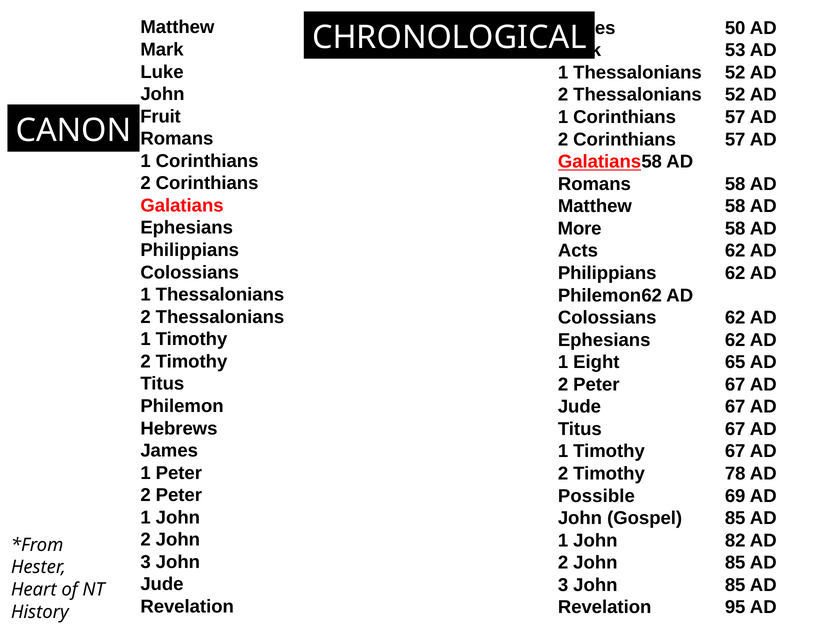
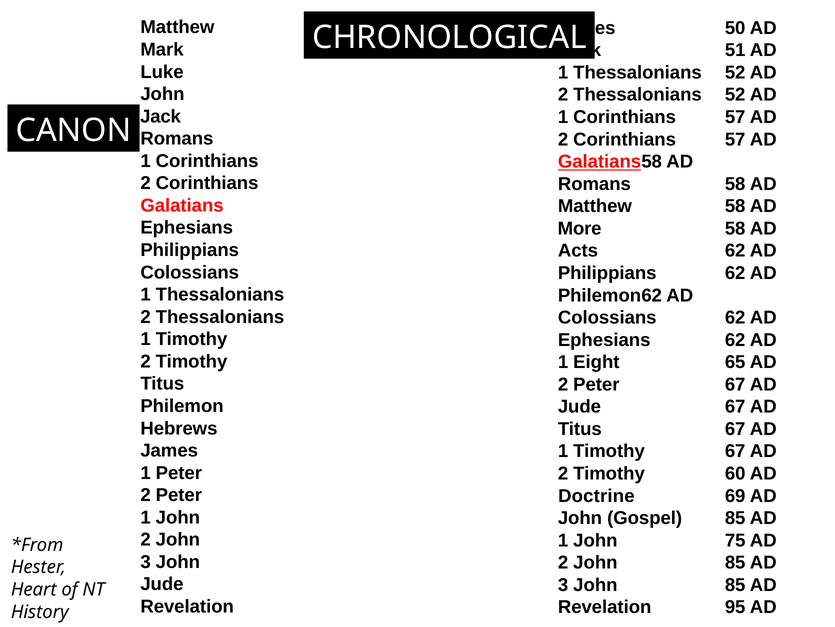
53: 53 -> 51
Fruit: Fruit -> Jack
78: 78 -> 60
Possible: Possible -> Doctrine
82: 82 -> 75
